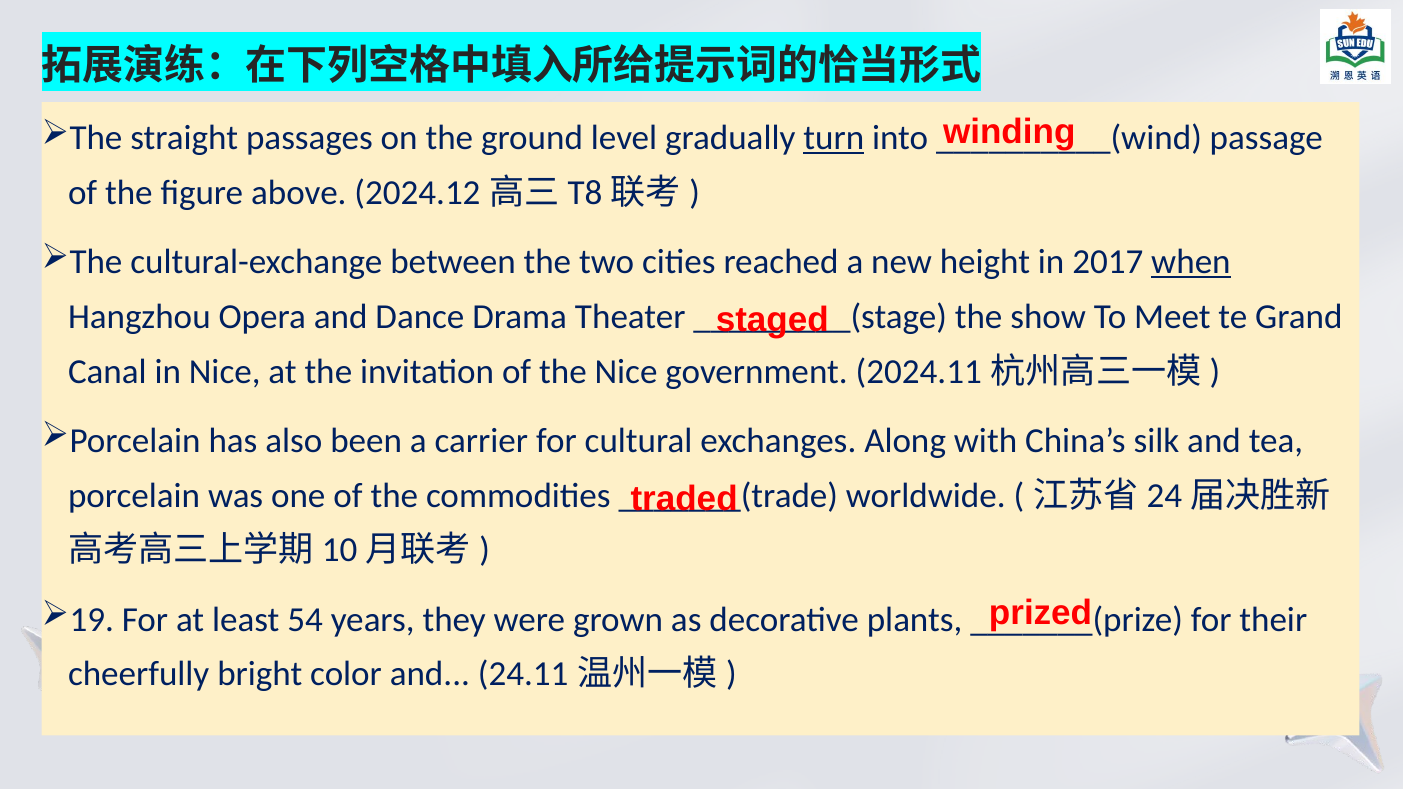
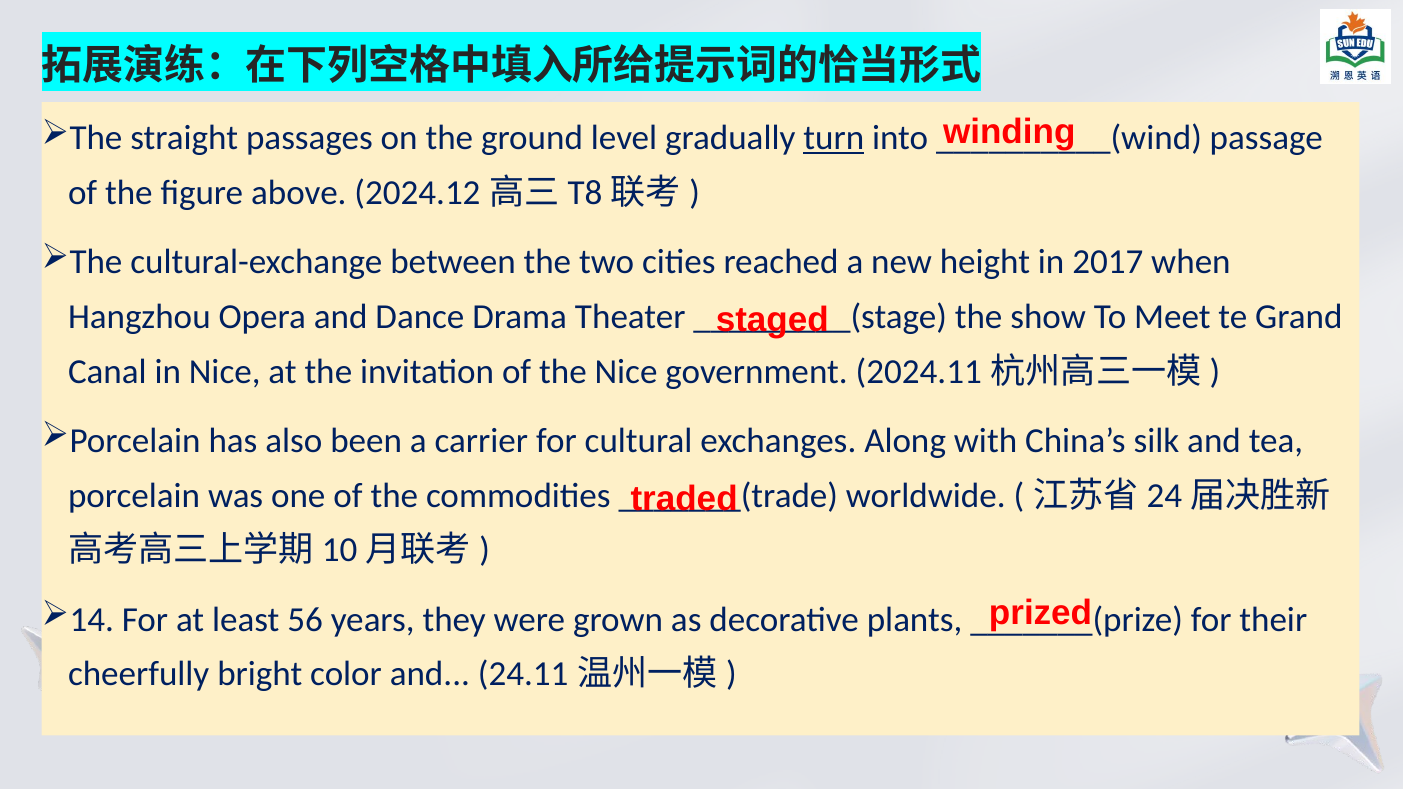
when underline: present -> none
19: 19 -> 14
54: 54 -> 56
